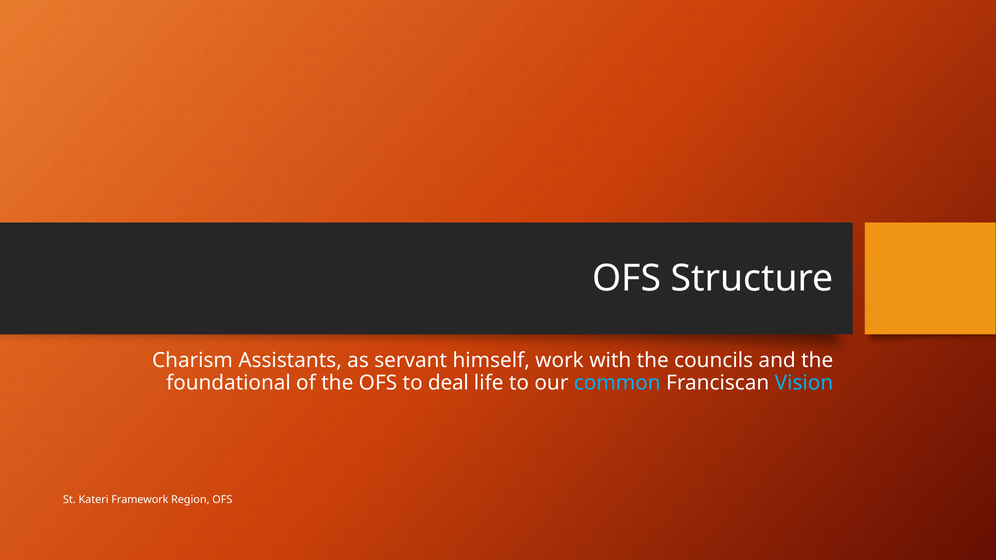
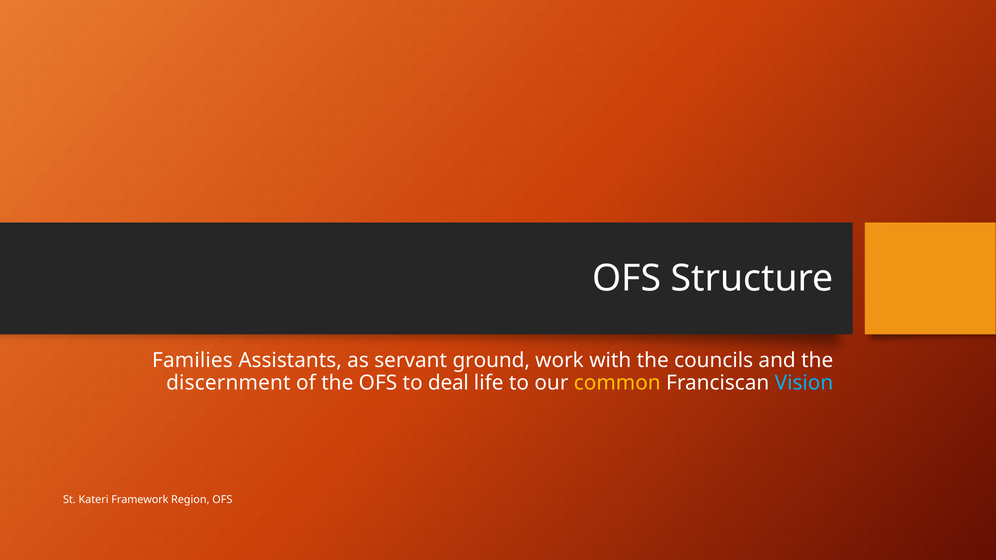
Charism: Charism -> Families
himself: himself -> ground
foundational: foundational -> discernment
common colour: light blue -> yellow
